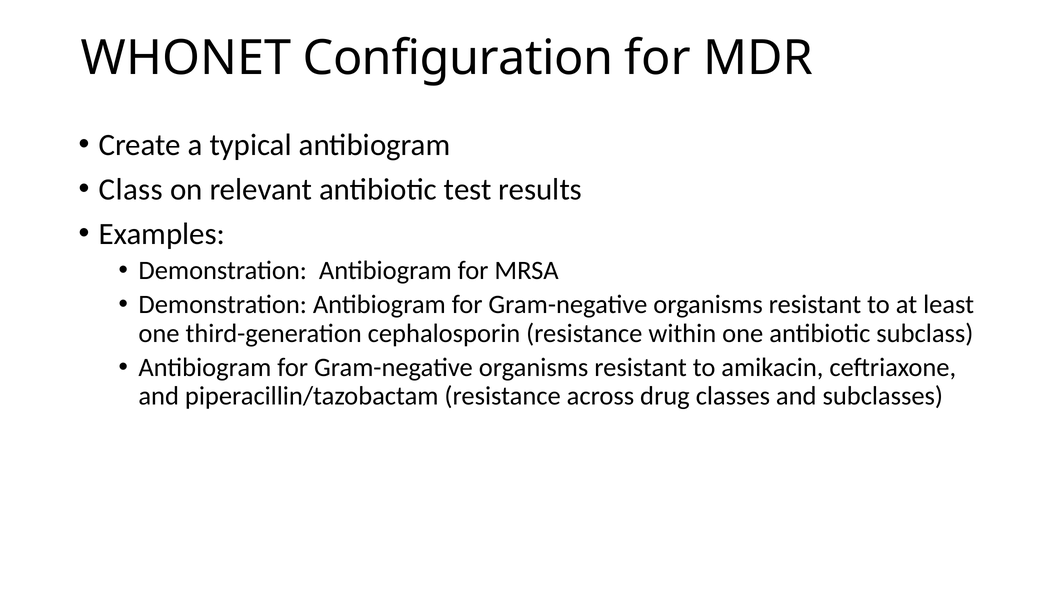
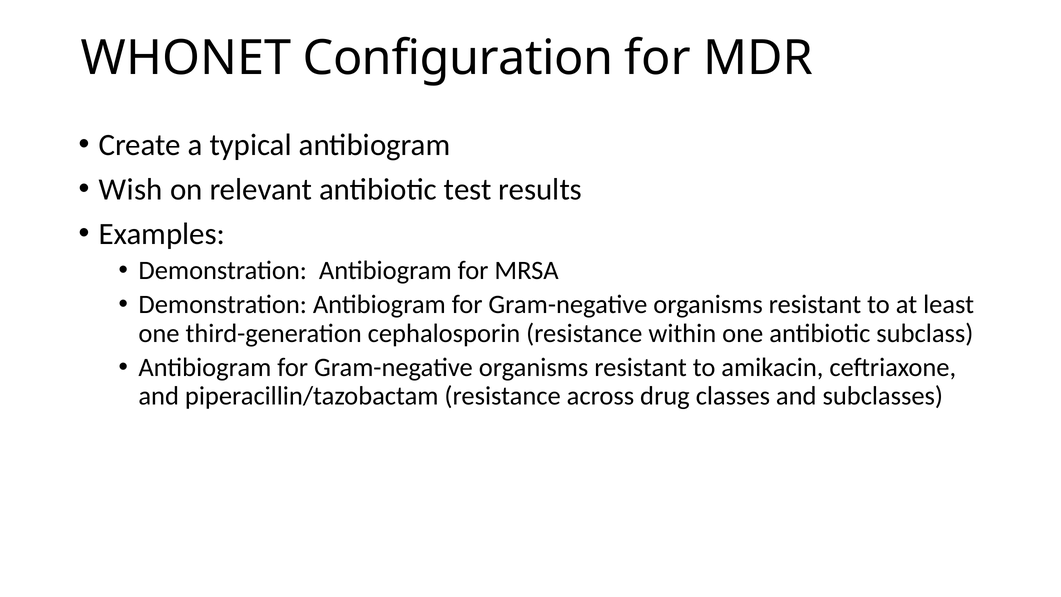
Class: Class -> Wish
